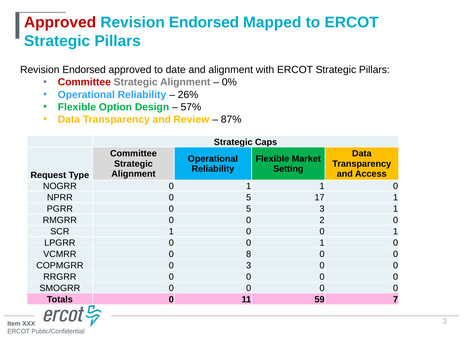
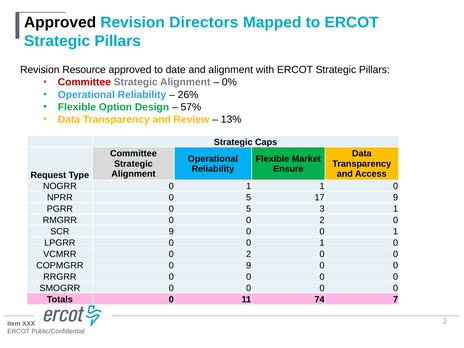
Approved at (60, 22) colour: red -> black
Endorsed at (204, 22): Endorsed -> Directors
Endorsed at (84, 70): Endorsed -> Resource
87%: 87% -> 13%
Setting: Setting -> Ensure
17 1: 1 -> 9
SCR 1: 1 -> 9
VCMRR 0 8: 8 -> 2
0 3: 3 -> 9
59: 59 -> 74
